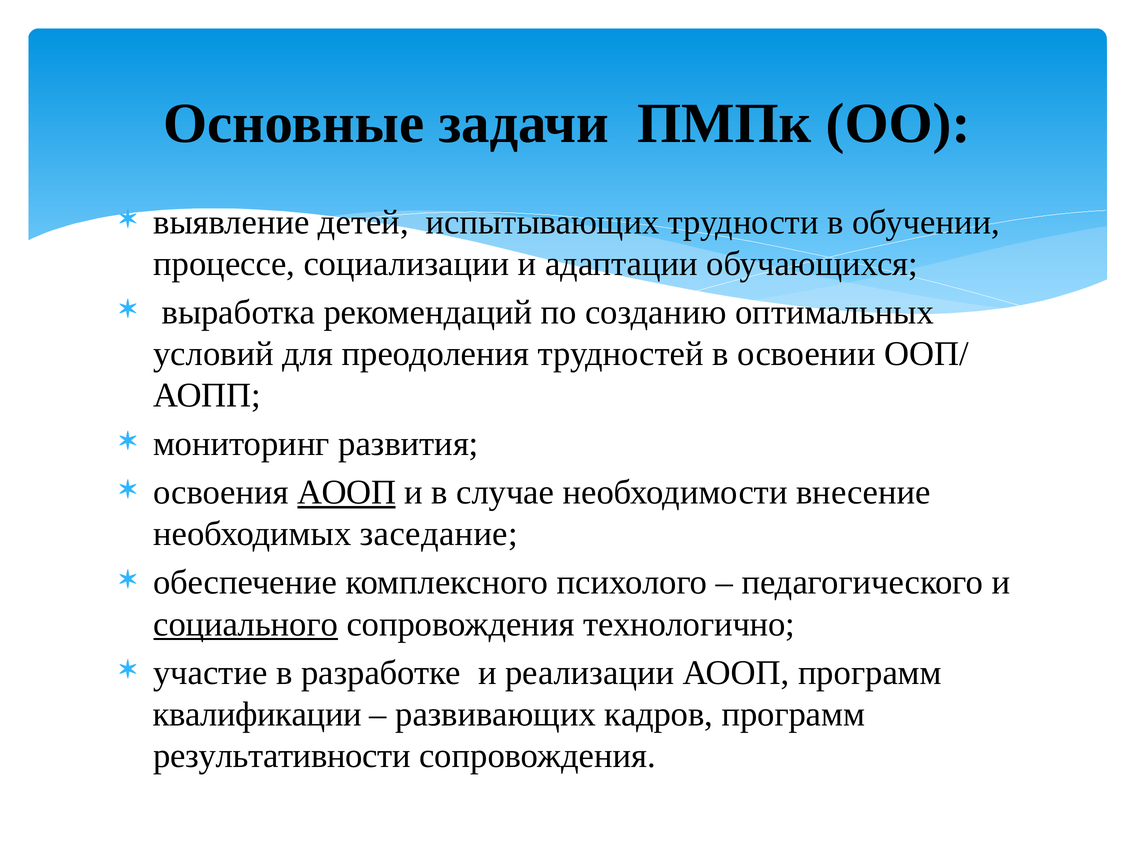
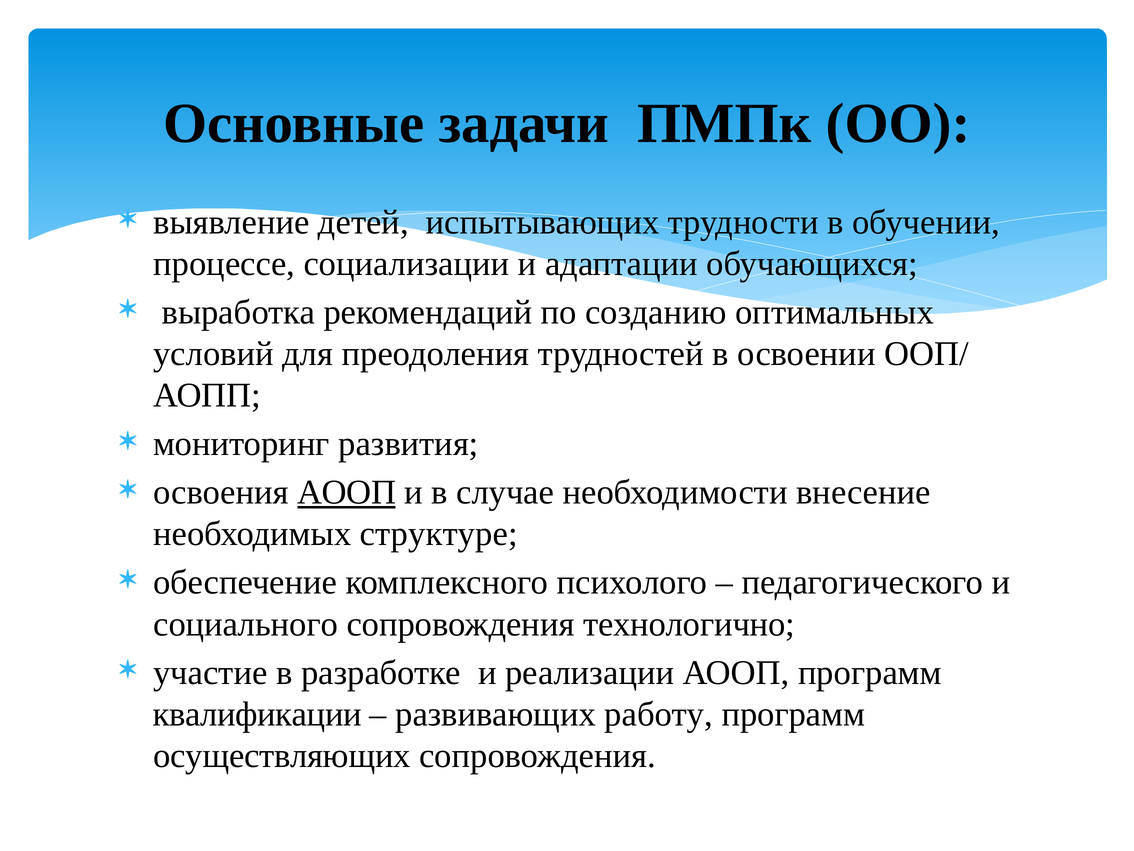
заседание: заседание -> структуре
социального underline: present -> none
кадров: кадров -> работу
результативности: результативности -> осуществляющих
